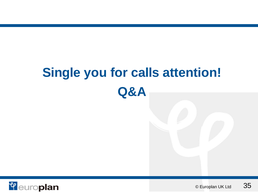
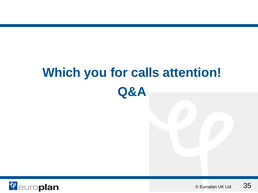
Single: Single -> Which
